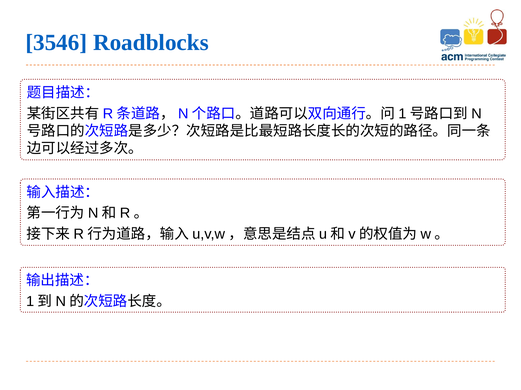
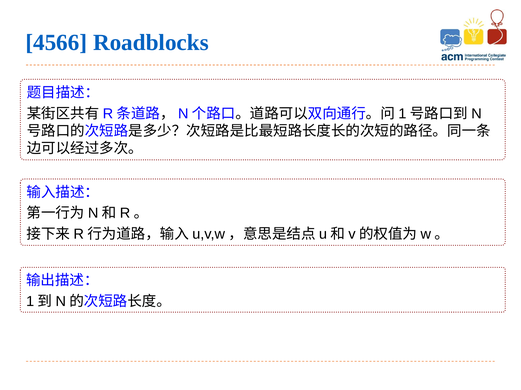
3546: 3546 -> 4566
